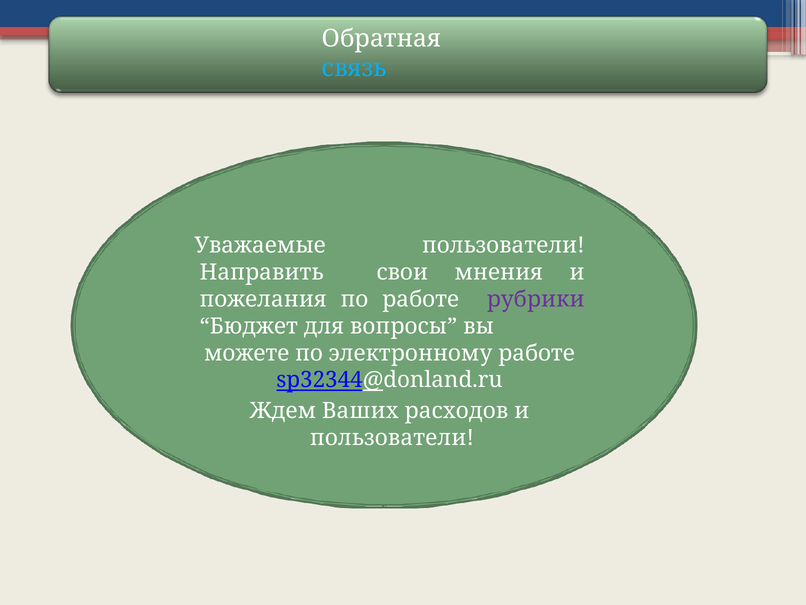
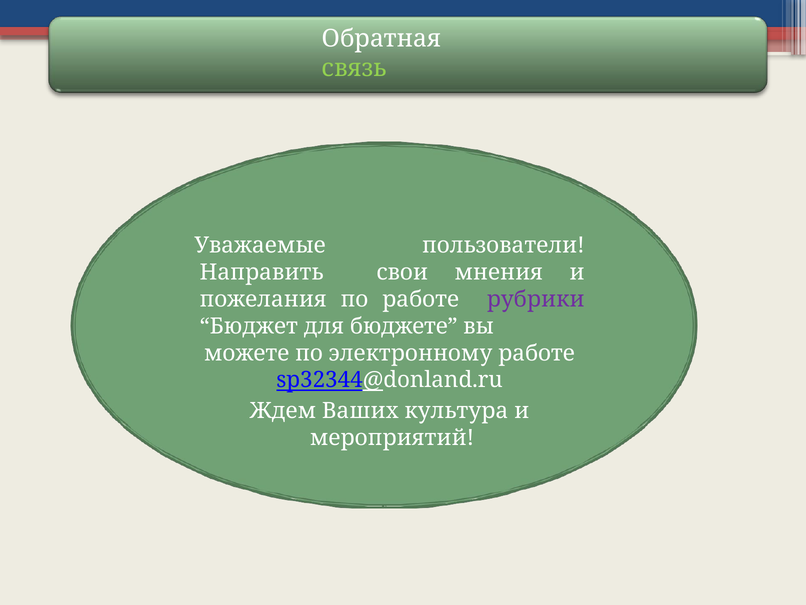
связь colour: light blue -> light green
вопросы: вопросы -> бюджете
расходов: расходов -> культура
пользователи at (392, 437): пользователи -> мероприятий
